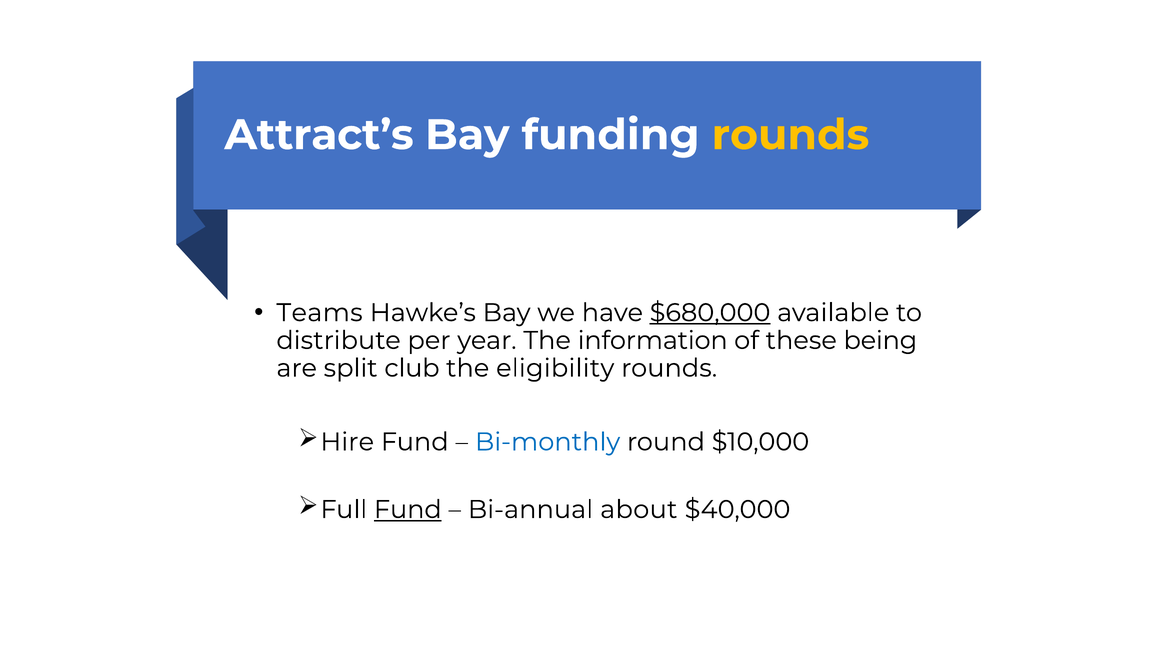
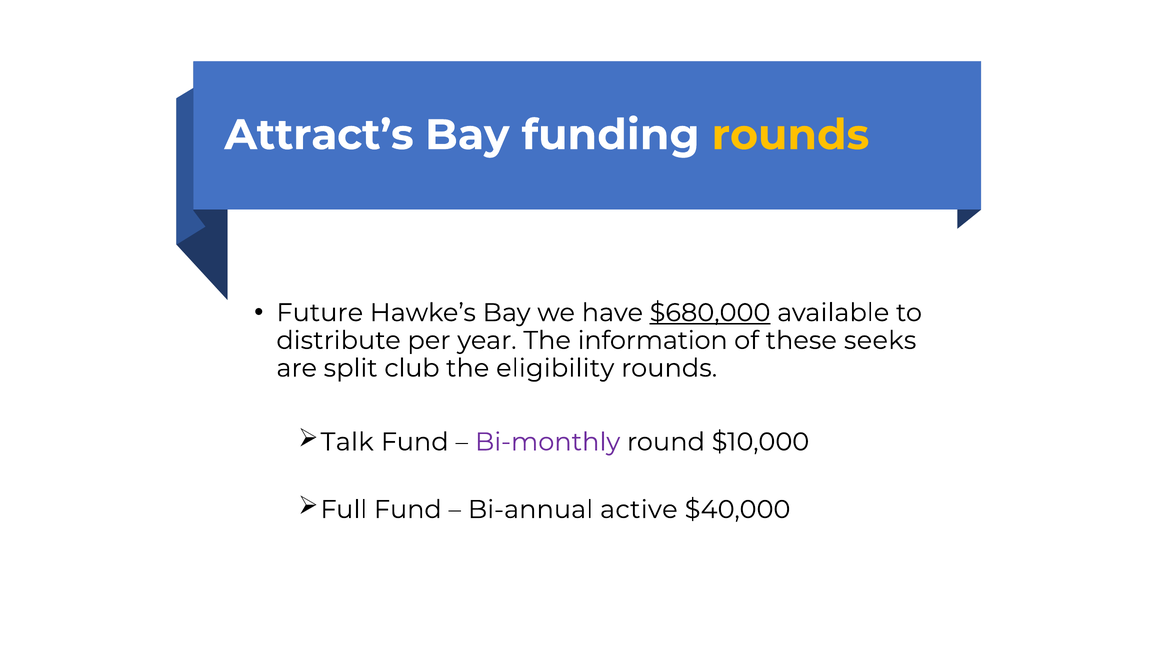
Teams: Teams -> Future
being: being -> seeks
Hire: Hire -> Talk
Bi-monthly colour: blue -> purple
Fund at (408, 510) underline: present -> none
about: about -> active
